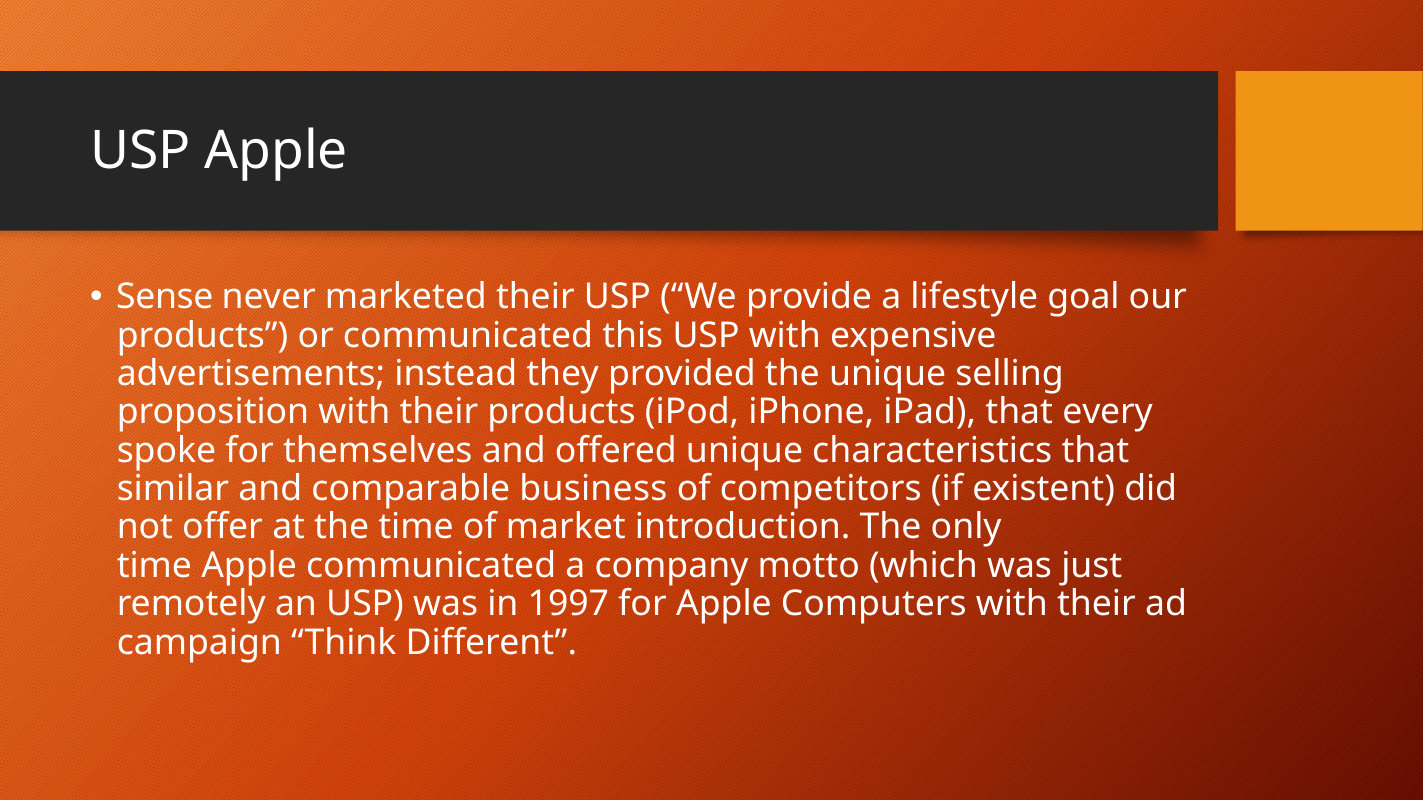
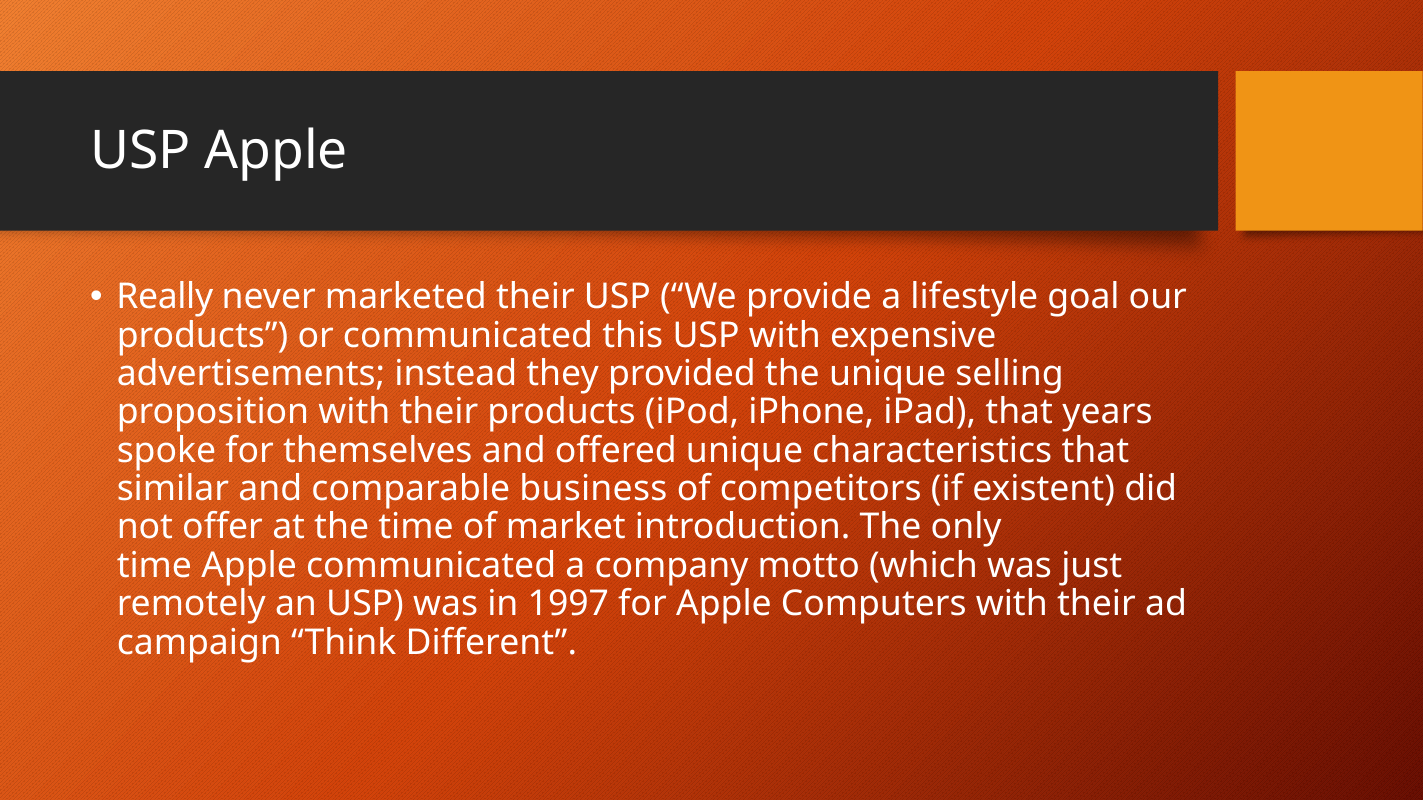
Sense: Sense -> Really
every: every -> years
